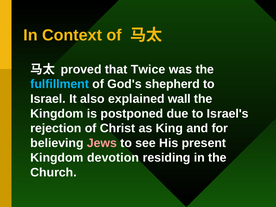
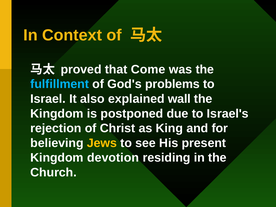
Twice: Twice -> Come
shepherd: shepherd -> problems
Jews colour: pink -> yellow
